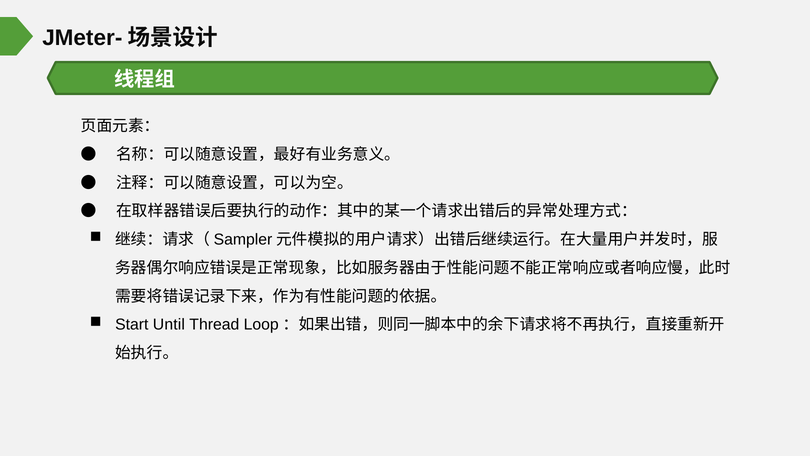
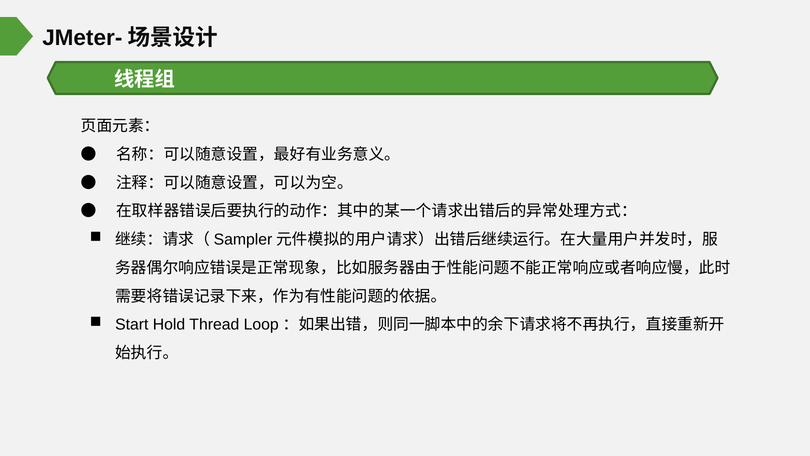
Until: Until -> Hold
